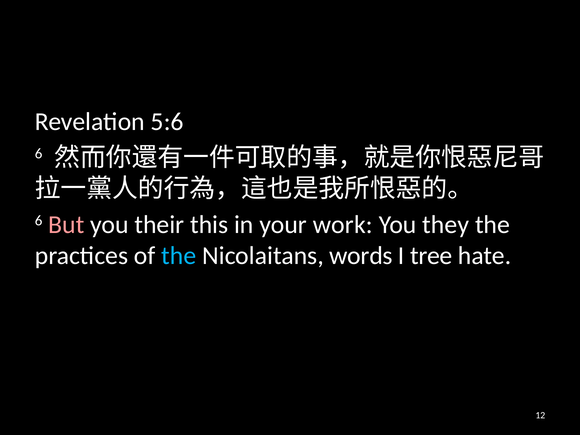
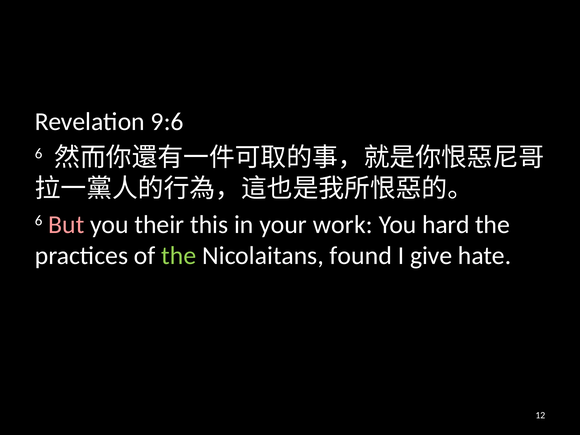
5:6: 5:6 -> 9:6
they: they -> hard
the at (179, 256) colour: light blue -> light green
words: words -> found
tree: tree -> give
